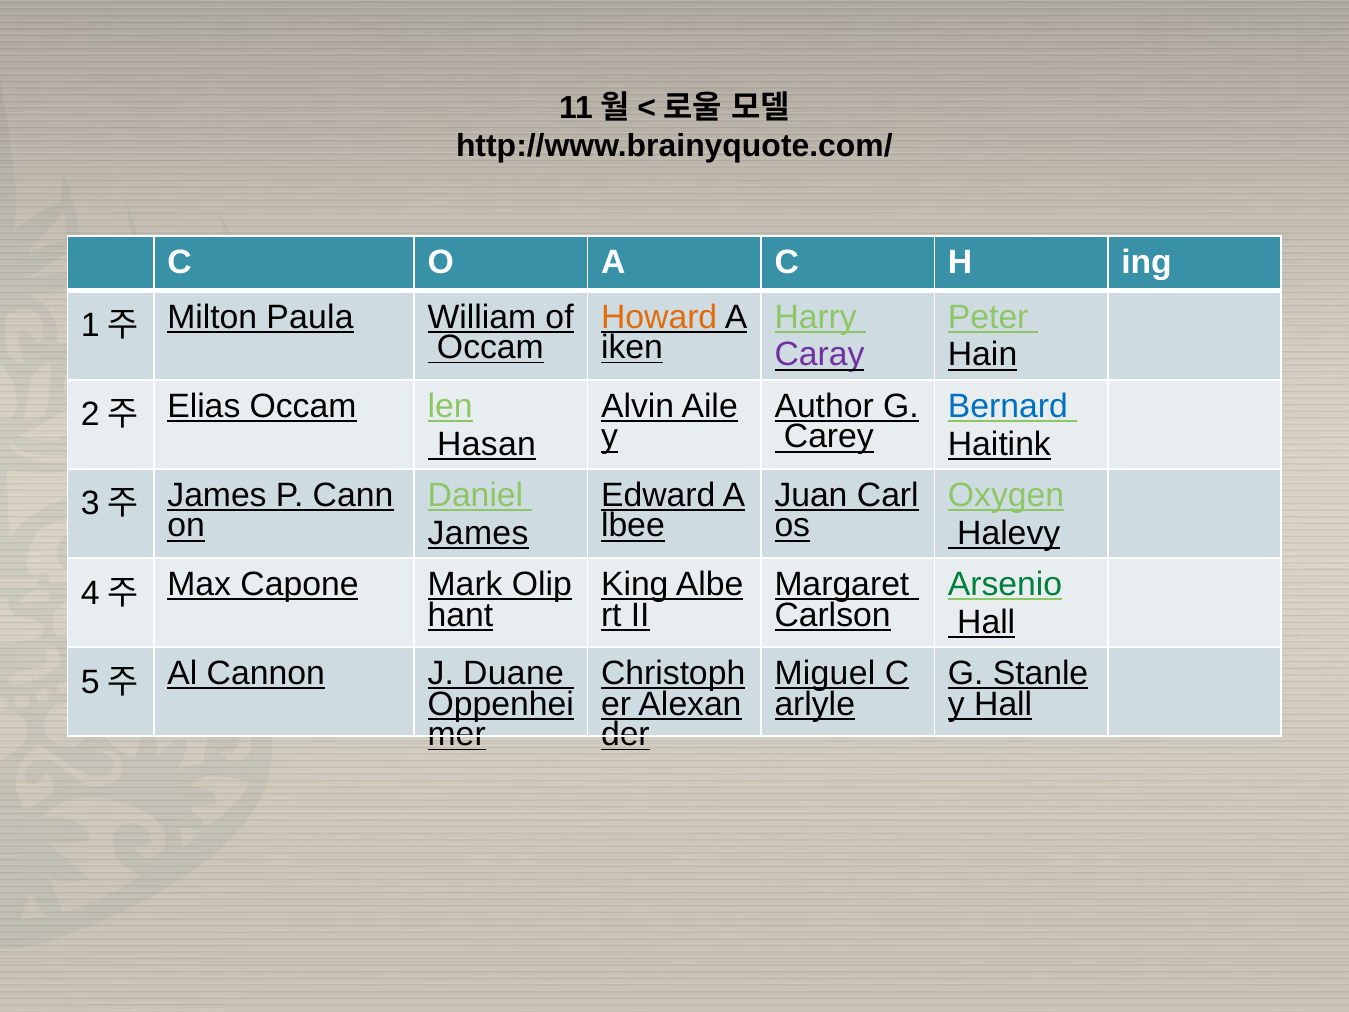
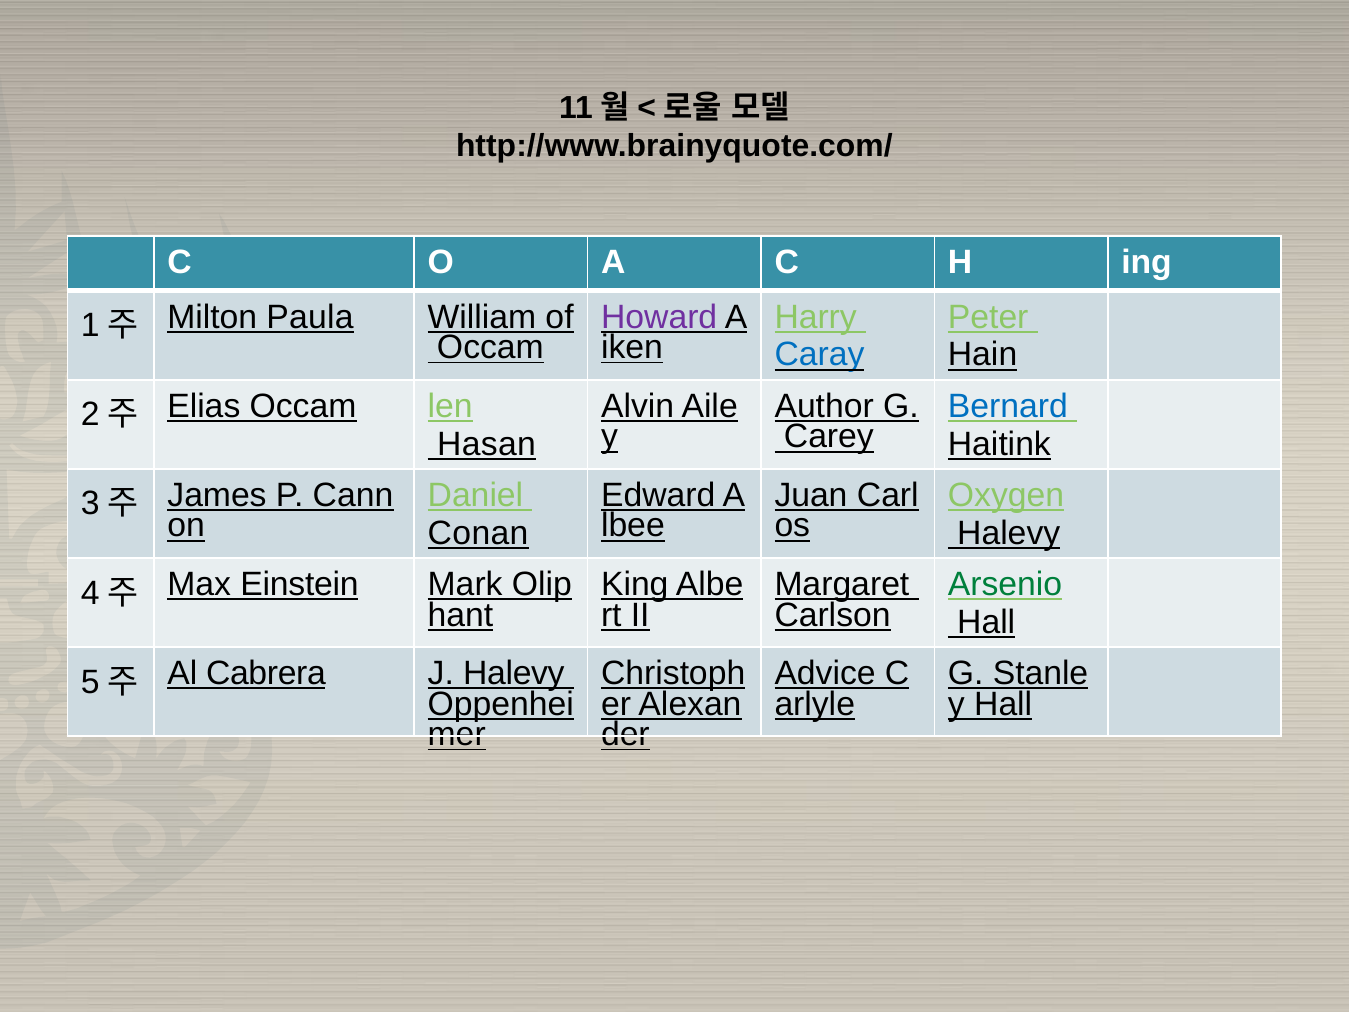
Howard colour: orange -> purple
Caray colour: purple -> blue
James at (478, 533): James -> Conan
Capone: Capone -> Einstein
Miguel: Miguel -> Advice
Cannon: Cannon -> Cabrera
J Duane: Duane -> Halevy
